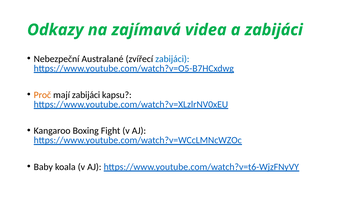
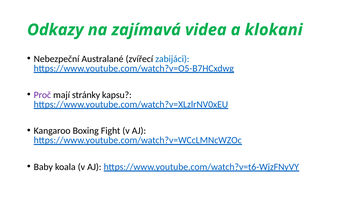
a zabijáci: zabijáci -> klokani
Proč colour: orange -> purple
mají zabijáci: zabijáci -> stránky
